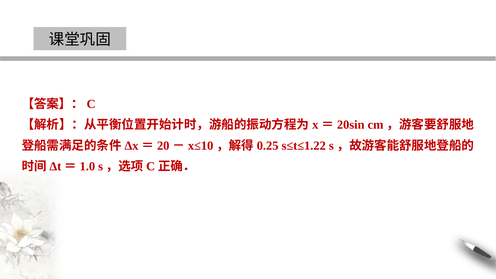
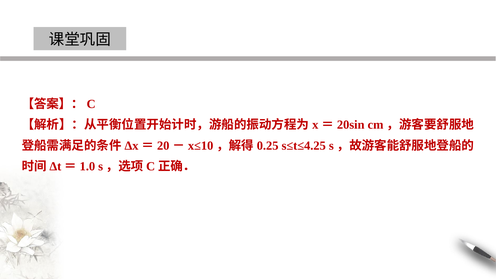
s≤t≤1.22: s≤t≤1.22 -> s≤t≤4.25
